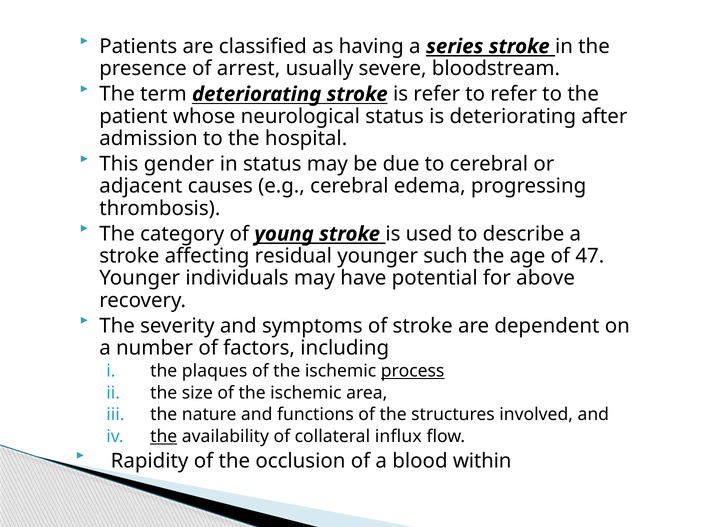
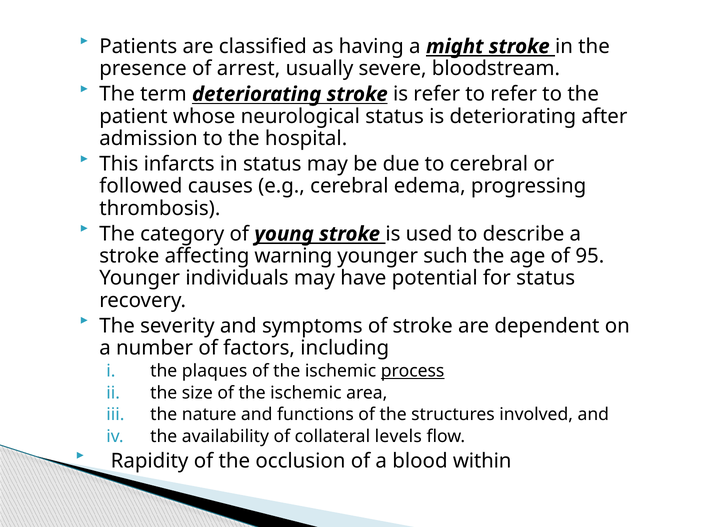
series: series -> might
gender: gender -> infarcts
adjacent: adjacent -> followed
residual: residual -> warning
47: 47 -> 95
for above: above -> status
the at (164, 436) underline: present -> none
influx: influx -> levels
